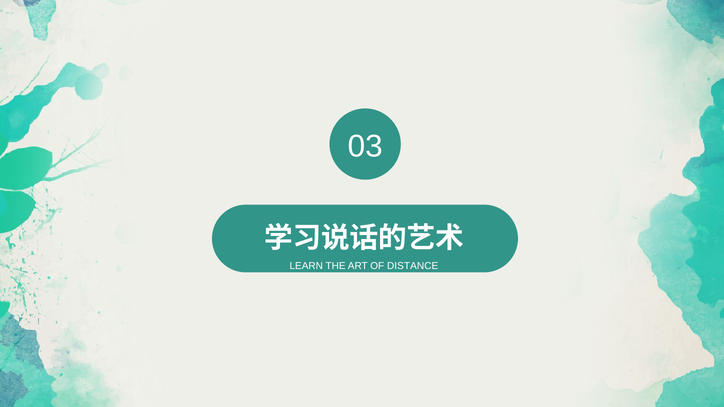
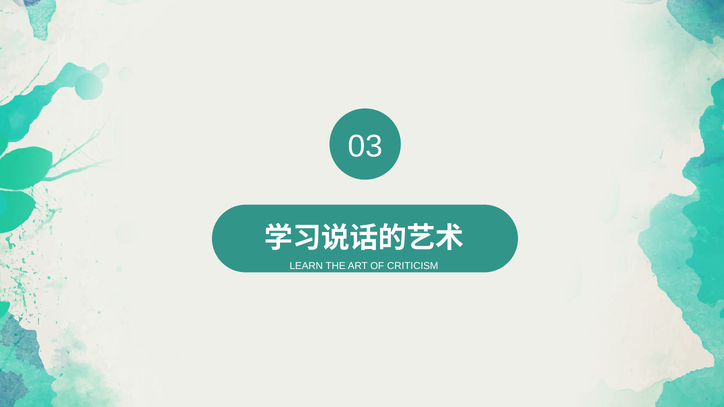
DISTANCE: DISTANCE -> CRITICISM
